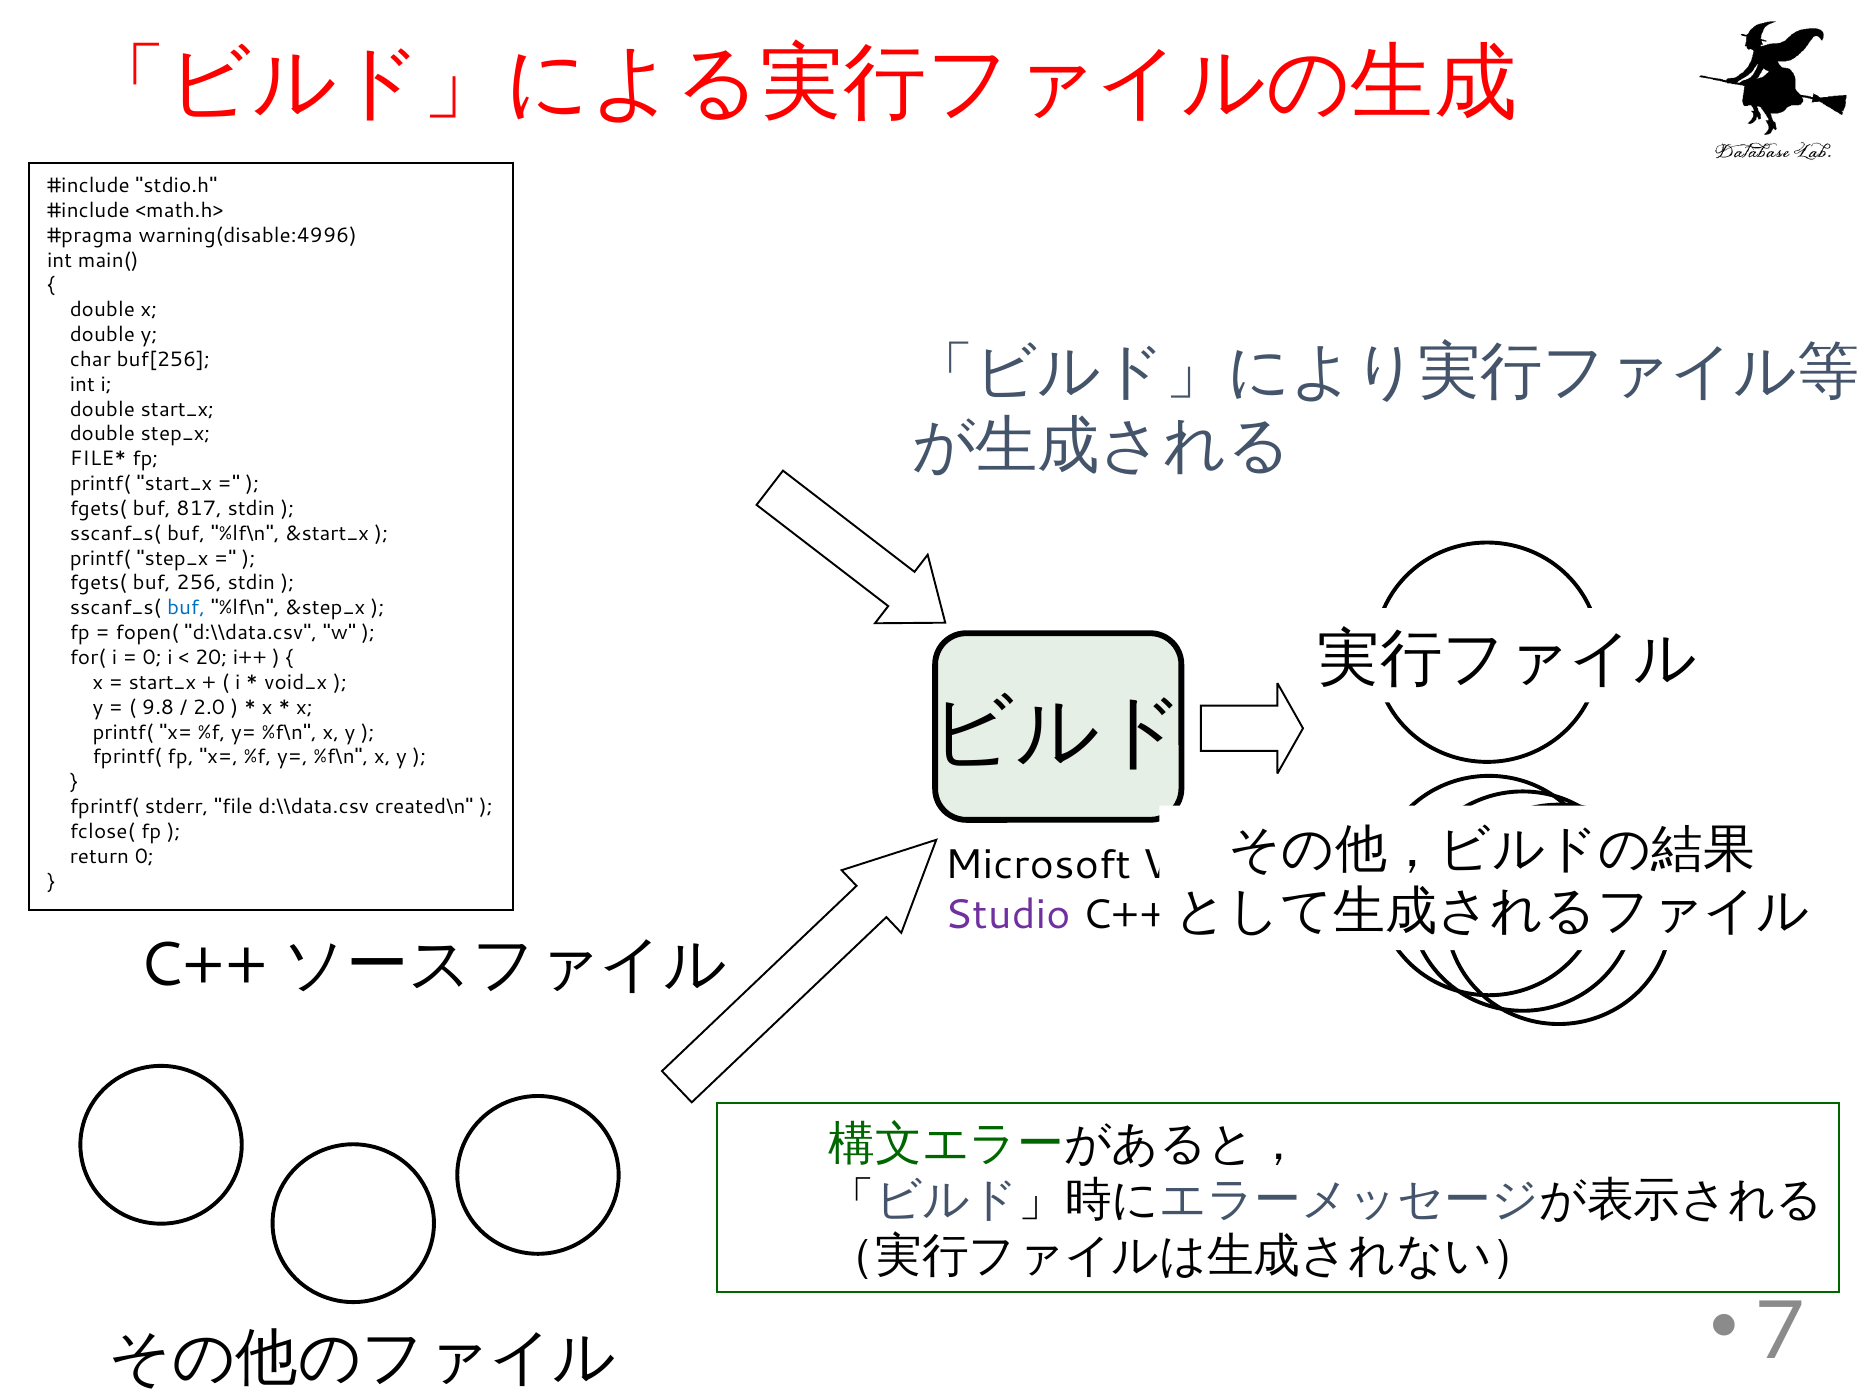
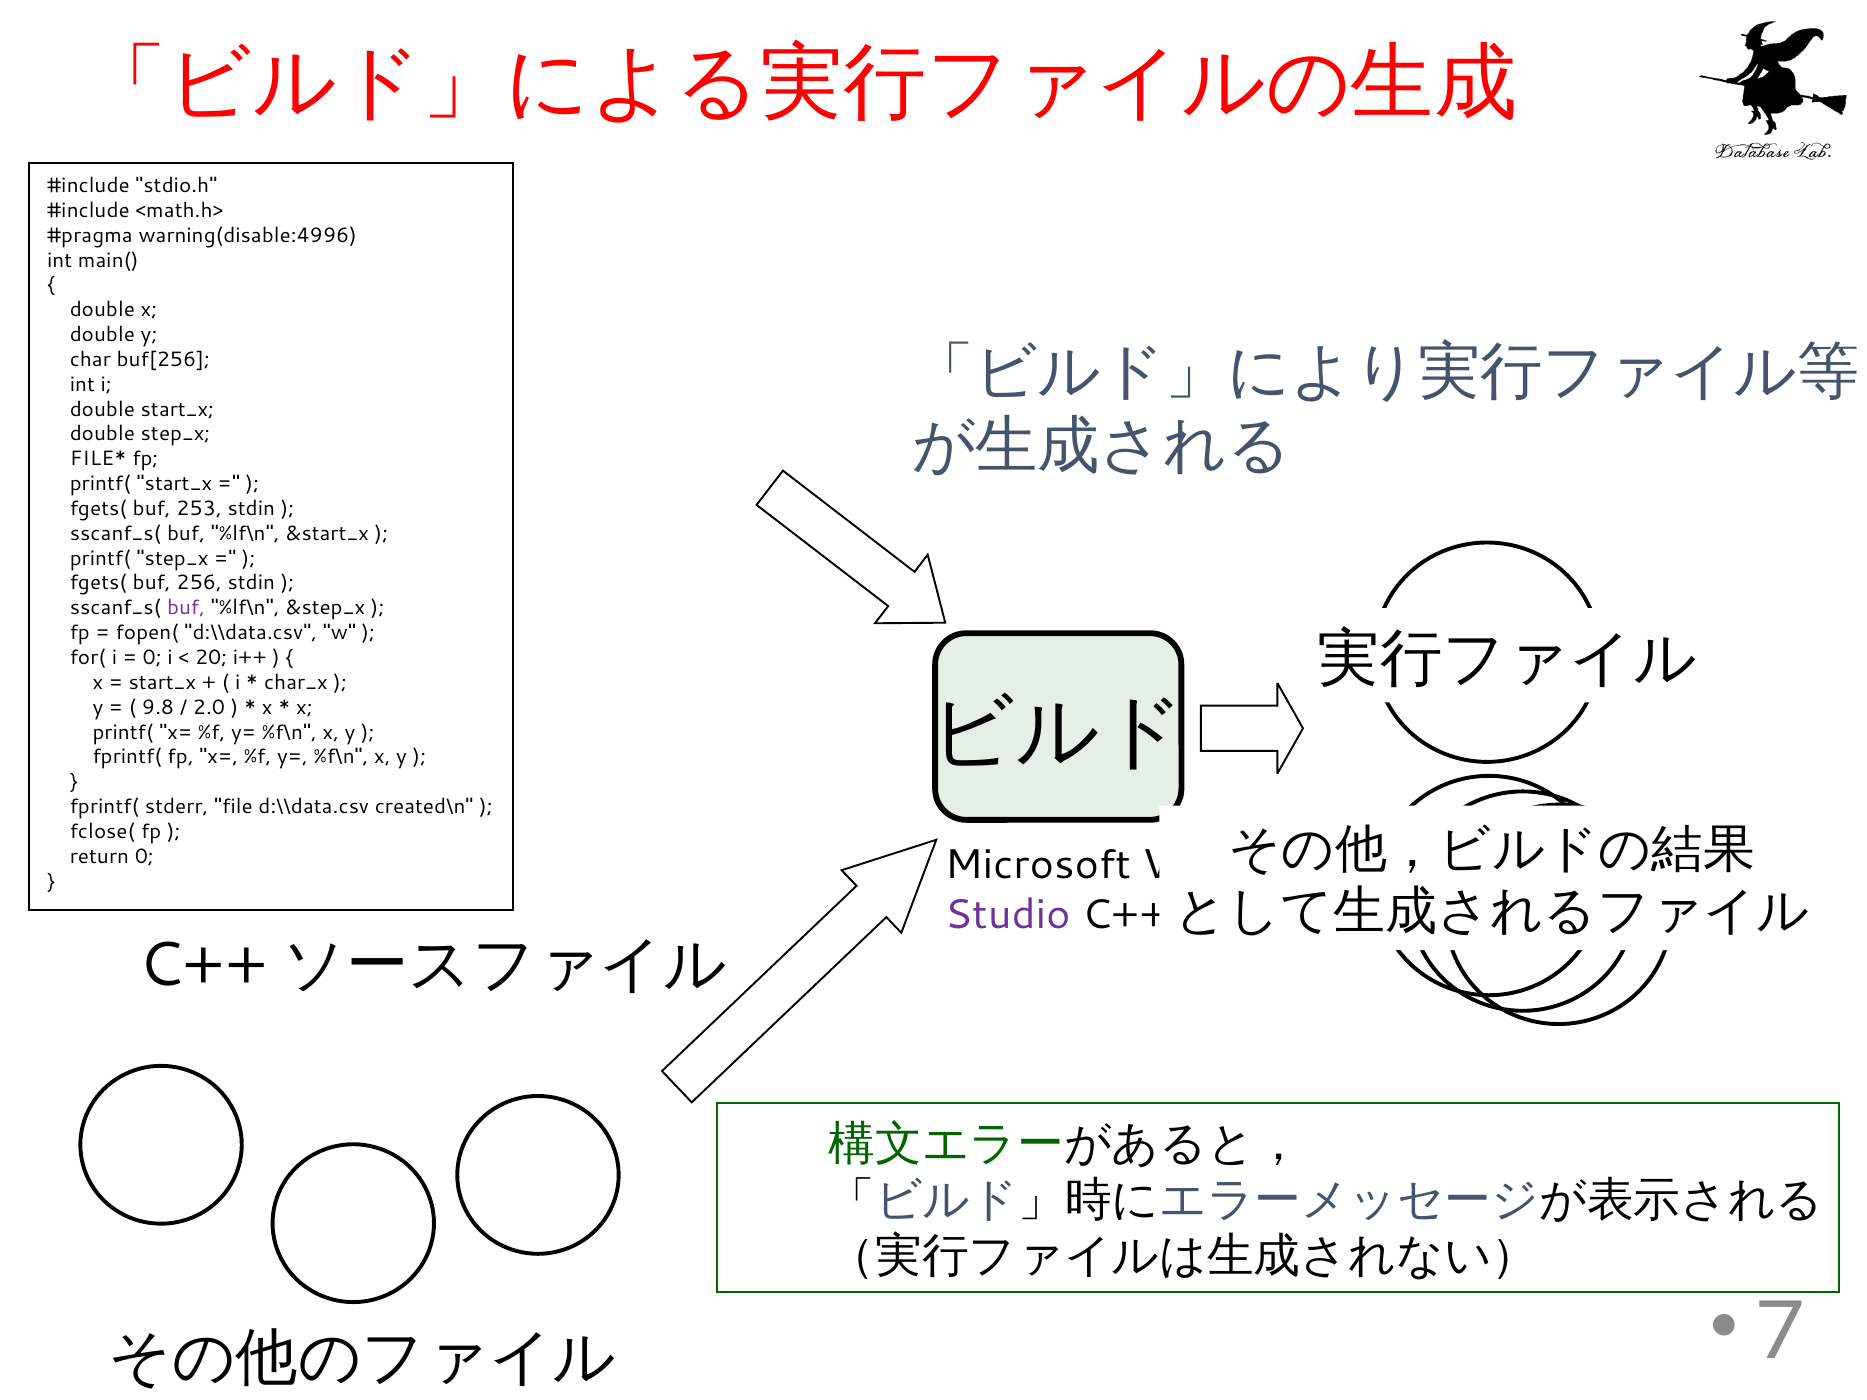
817: 817 -> 253
buf at (186, 608) colour: blue -> purple
void_x: void_x -> char_x
